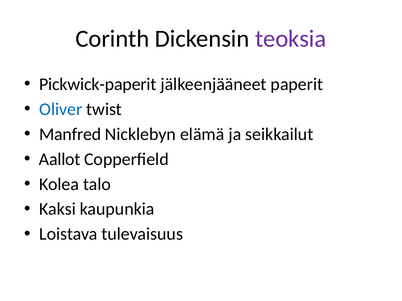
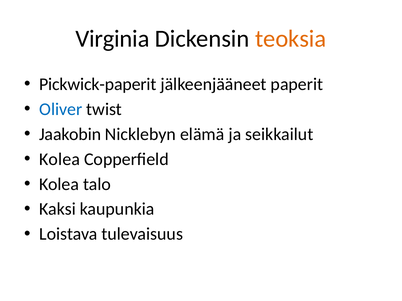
Corinth: Corinth -> Virginia
teoksia colour: purple -> orange
Manfred: Manfred -> Jaakobin
Aallot at (60, 159): Aallot -> Kolea
